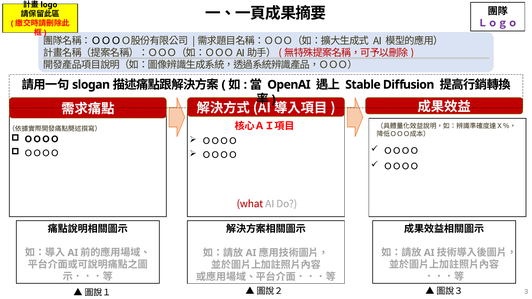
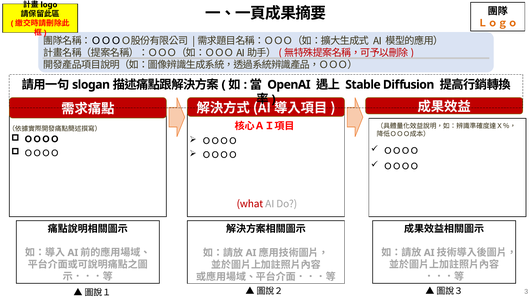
Ｌｏｇｏ colour: purple -> orange
